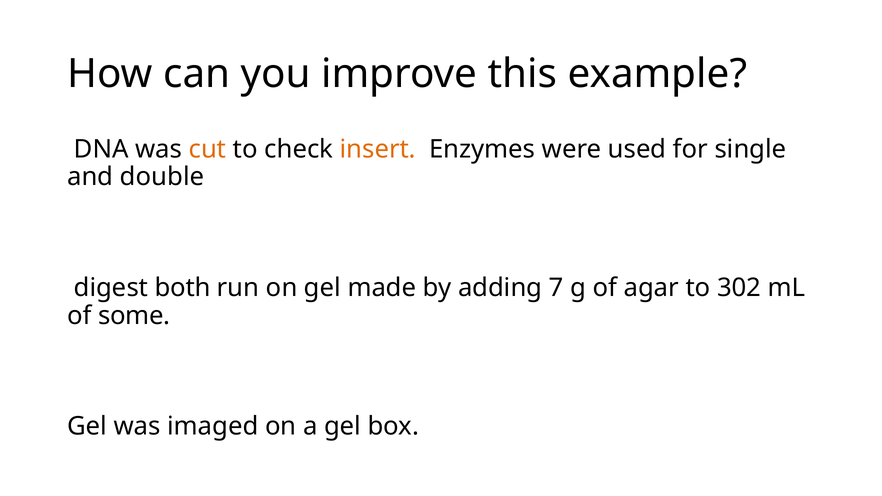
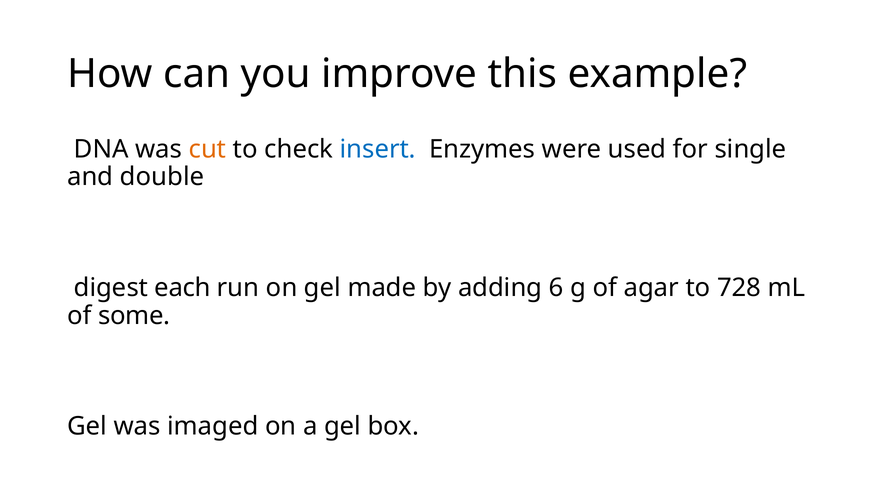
insert colour: orange -> blue
both: both -> each
7: 7 -> 6
302: 302 -> 728
